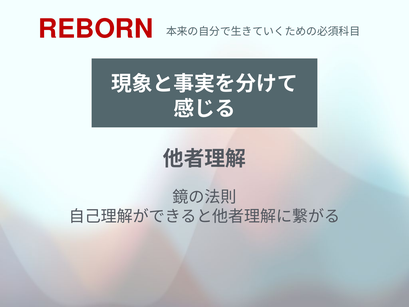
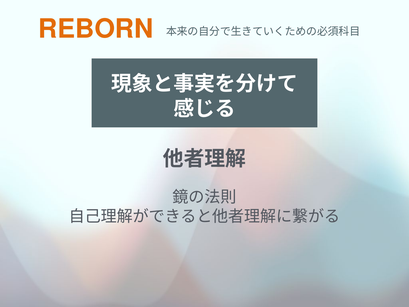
REBORN colour: red -> orange
